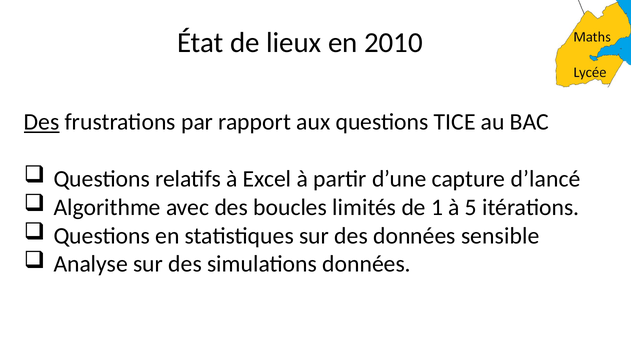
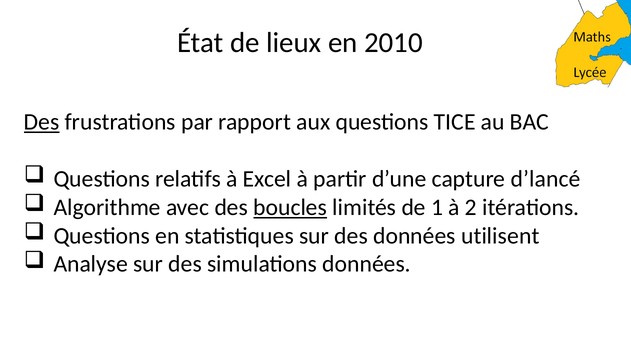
boucles underline: none -> present
5: 5 -> 2
sensible: sensible -> utilisent
